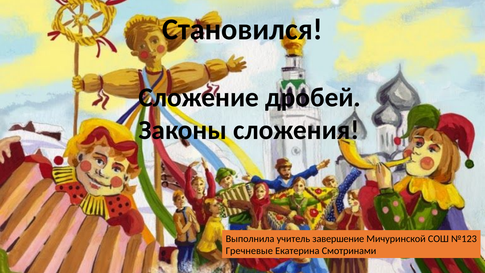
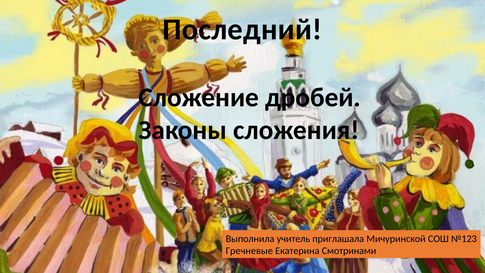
Становился: Становился -> Последний
завершение: завершение -> приглашала
